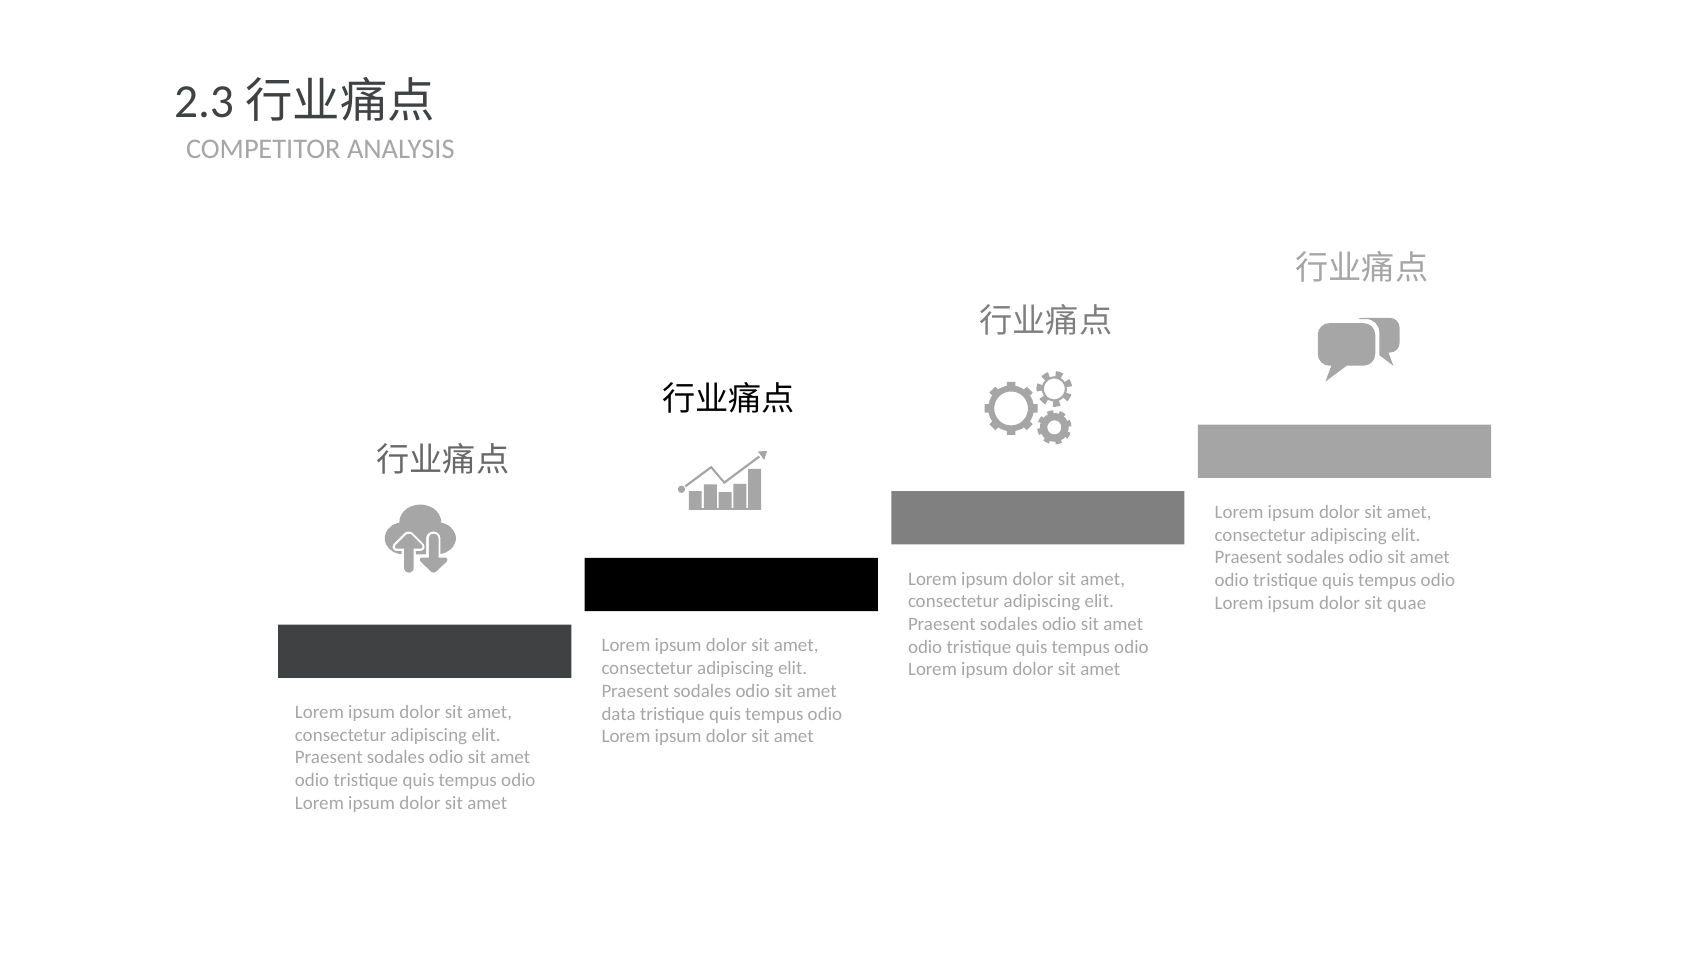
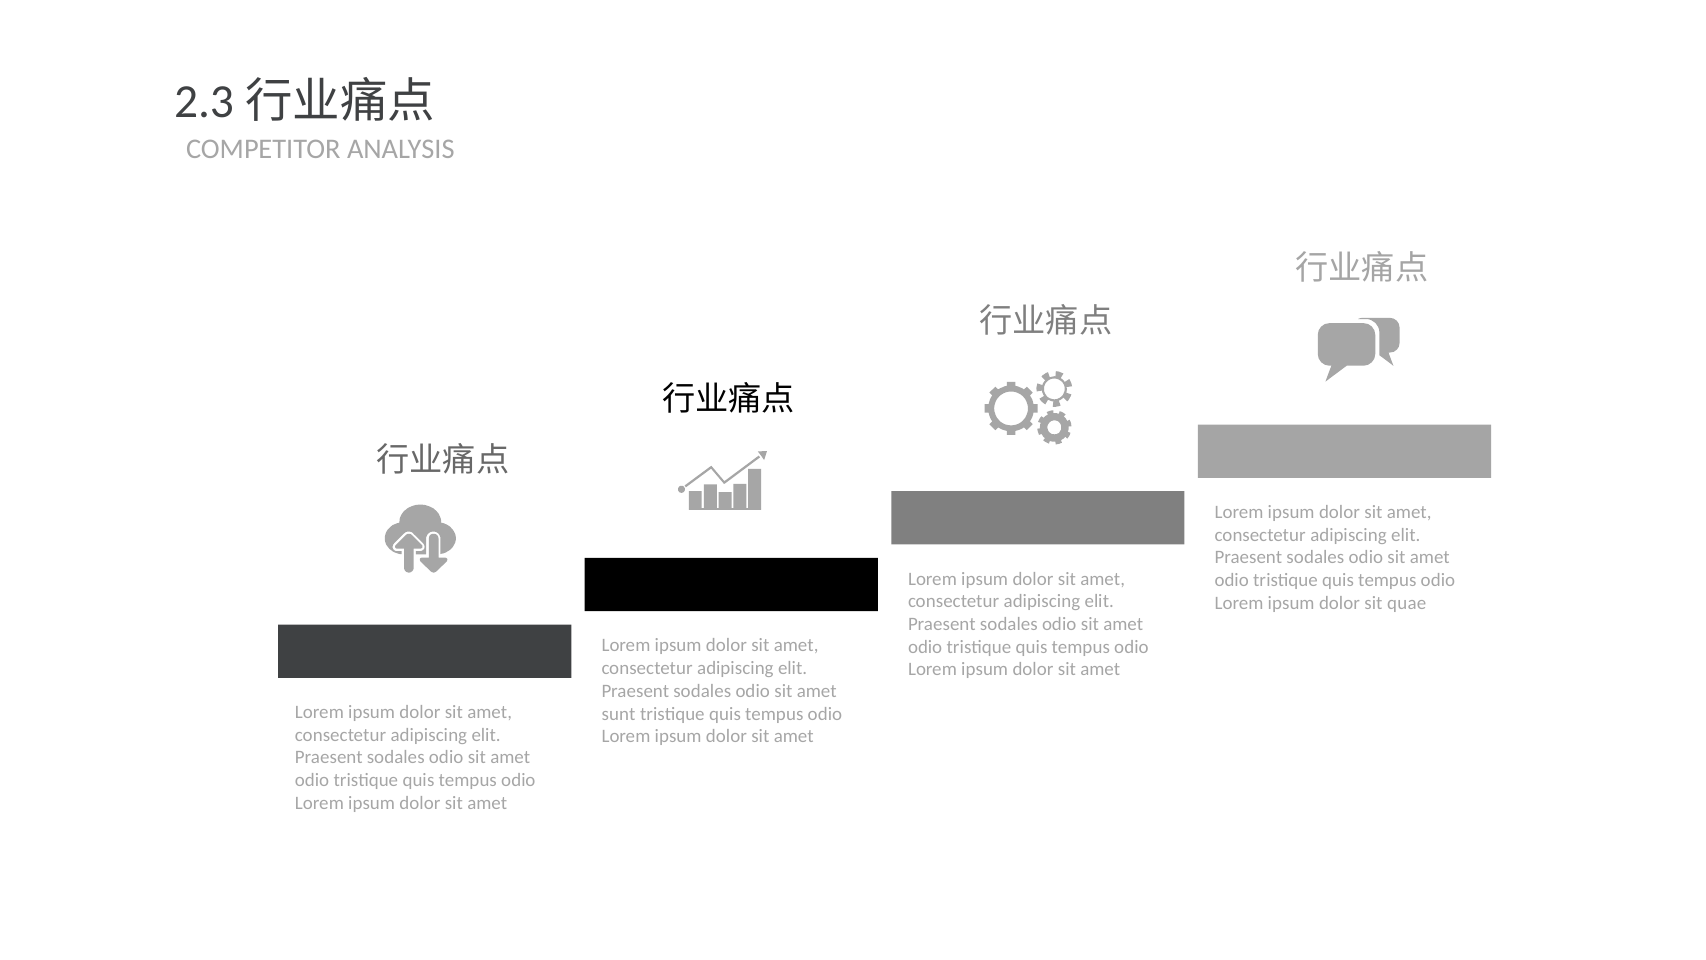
data: data -> sunt
